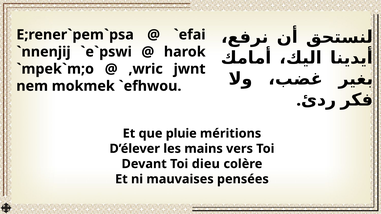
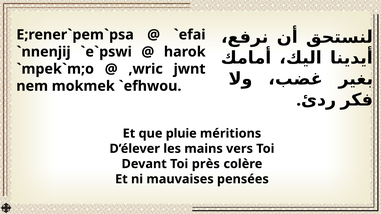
dieu: dieu -> près
